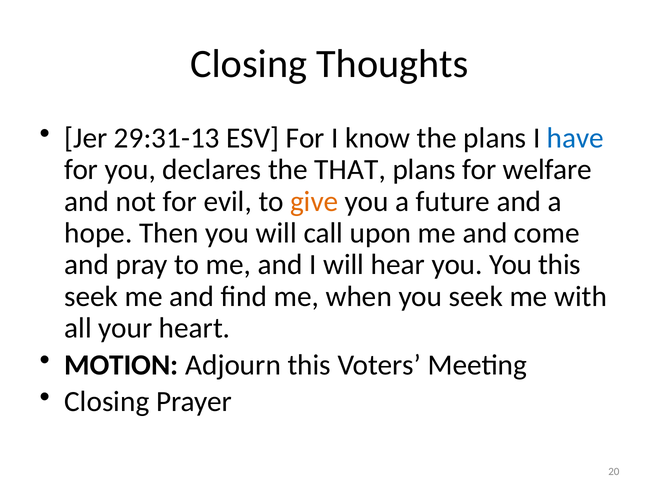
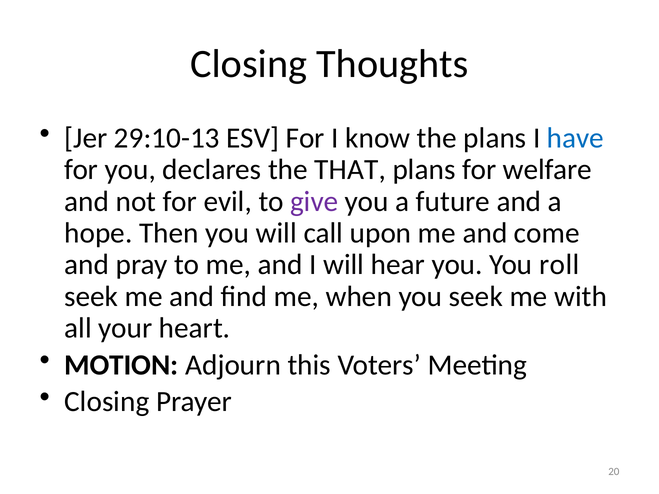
29:31-13: 29:31-13 -> 29:10-13
give colour: orange -> purple
You this: this -> roll
